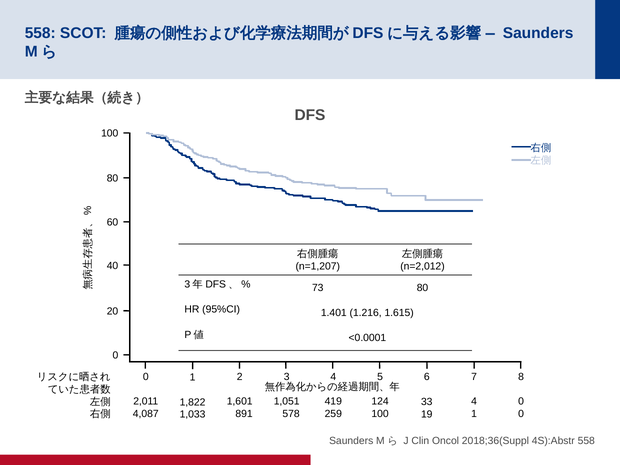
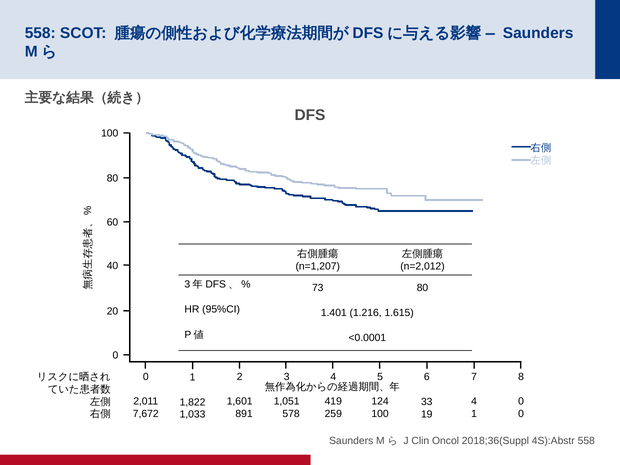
4,087: 4,087 -> 7,672
